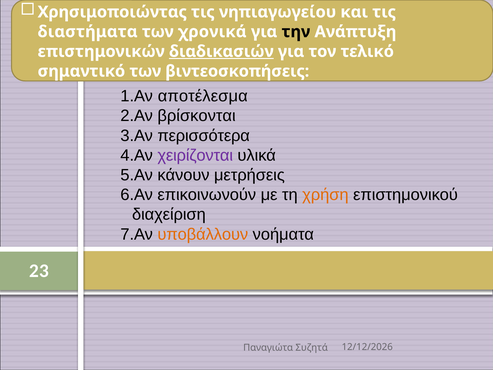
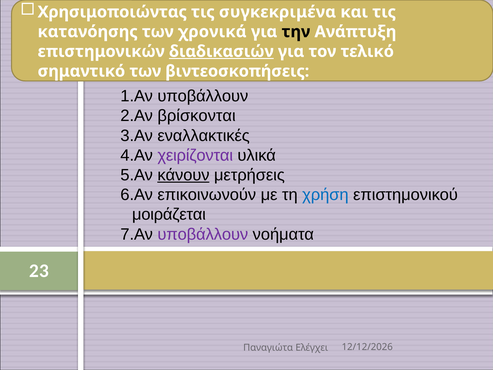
νηπιαγωγείου: νηπιαγωγείου -> συγκεκριμένα
διαστήματα: διαστήματα -> κατανόησης
αποτέλεσμα at (203, 96): αποτέλεσμα -> υποβάλλουν
περισσότερα: περισσότερα -> εναλλακτικές
κάνουν underline: none -> present
χρήση colour: orange -> blue
διαχείριση: διαχείριση -> μοιράζεται
υποβάλλουν at (203, 234) colour: orange -> purple
Συζητά: Συζητά -> Ελέγχει
